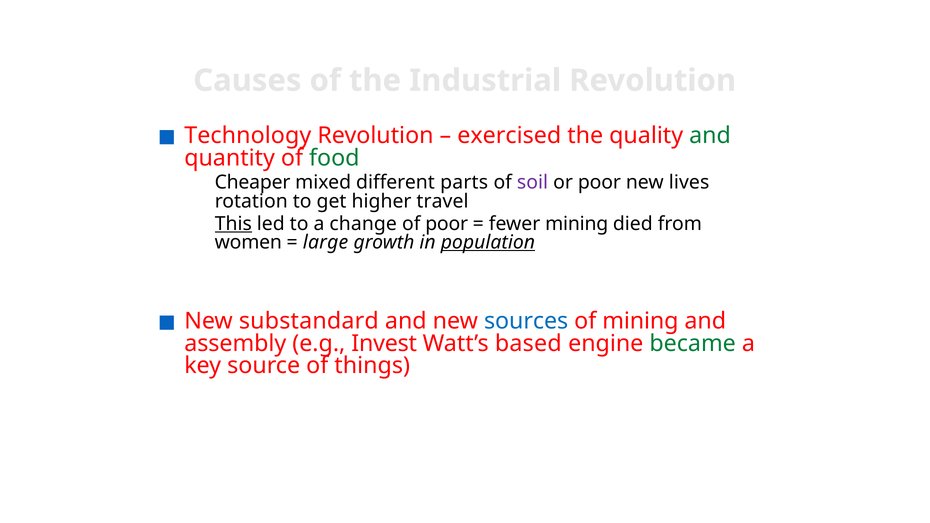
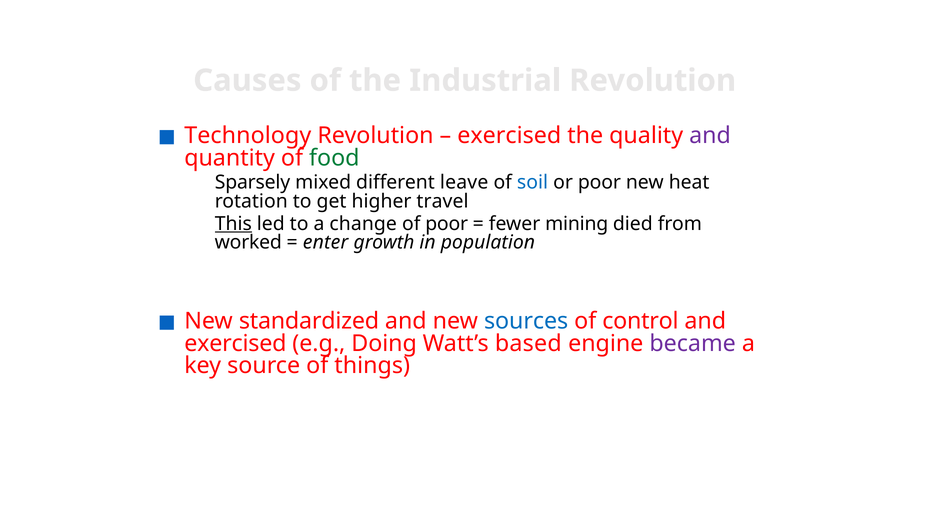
and at (710, 136) colour: green -> purple
Cheaper: Cheaper -> Sparsely
parts: parts -> leave
soil colour: purple -> blue
lives: lives -> heat
women: women -> worked
large: large -> enter
population underline: present -> none
substandard: substandard -> standardized
of mining: mining -> control
assembly at (235, 343): assembly -> exercised
Invest: Invest -> Doing
became colour: green -> purple
